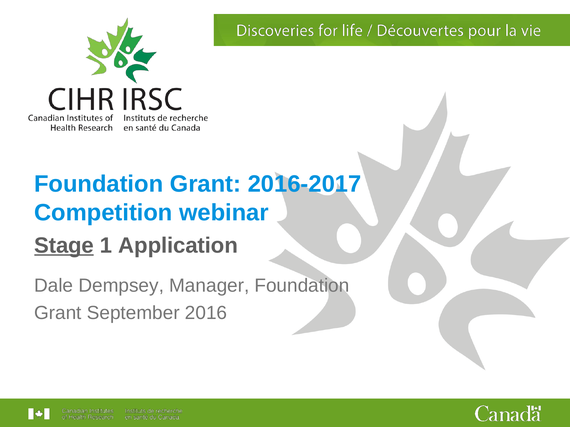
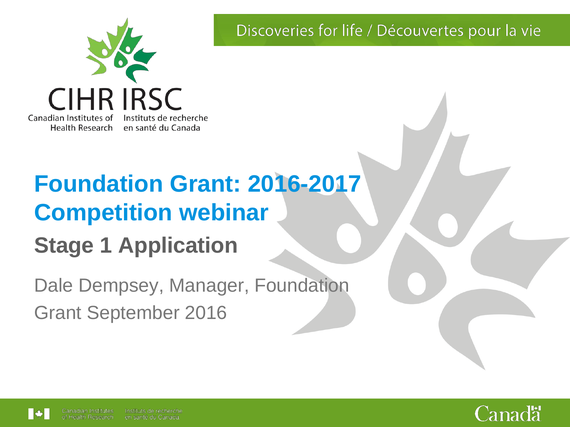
Stage underline: present -> none
